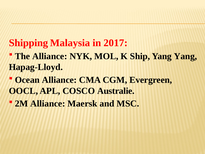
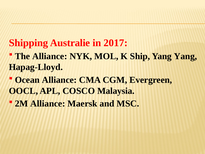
Malaysia: Malaysia -> Australie
Australie: Australie -> Malaysia
